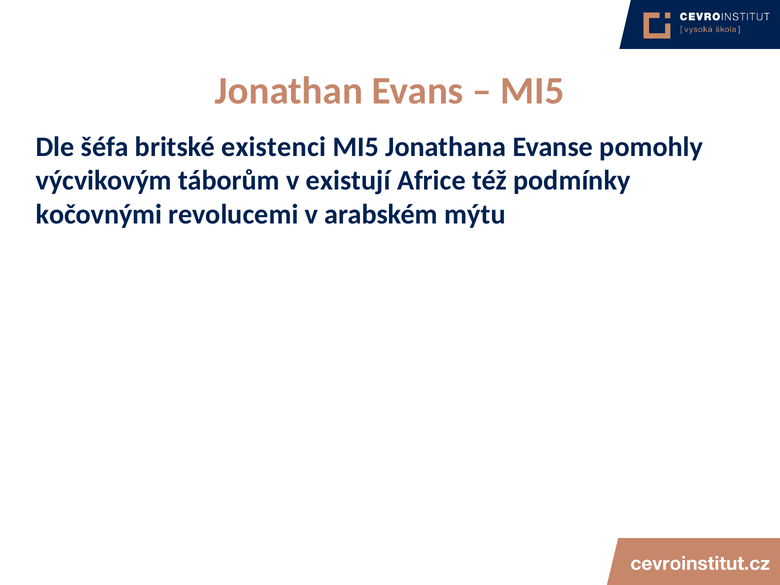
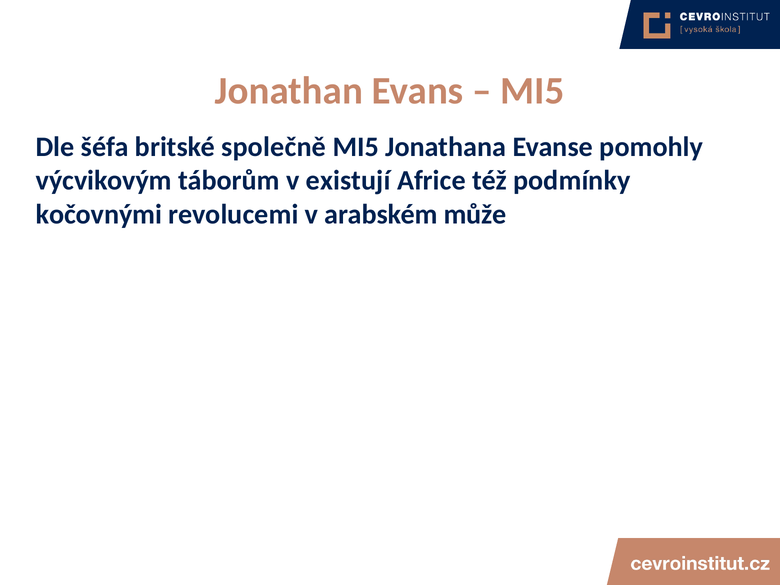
existenci: existenci -> společně
mýtu: mýtu -> může
